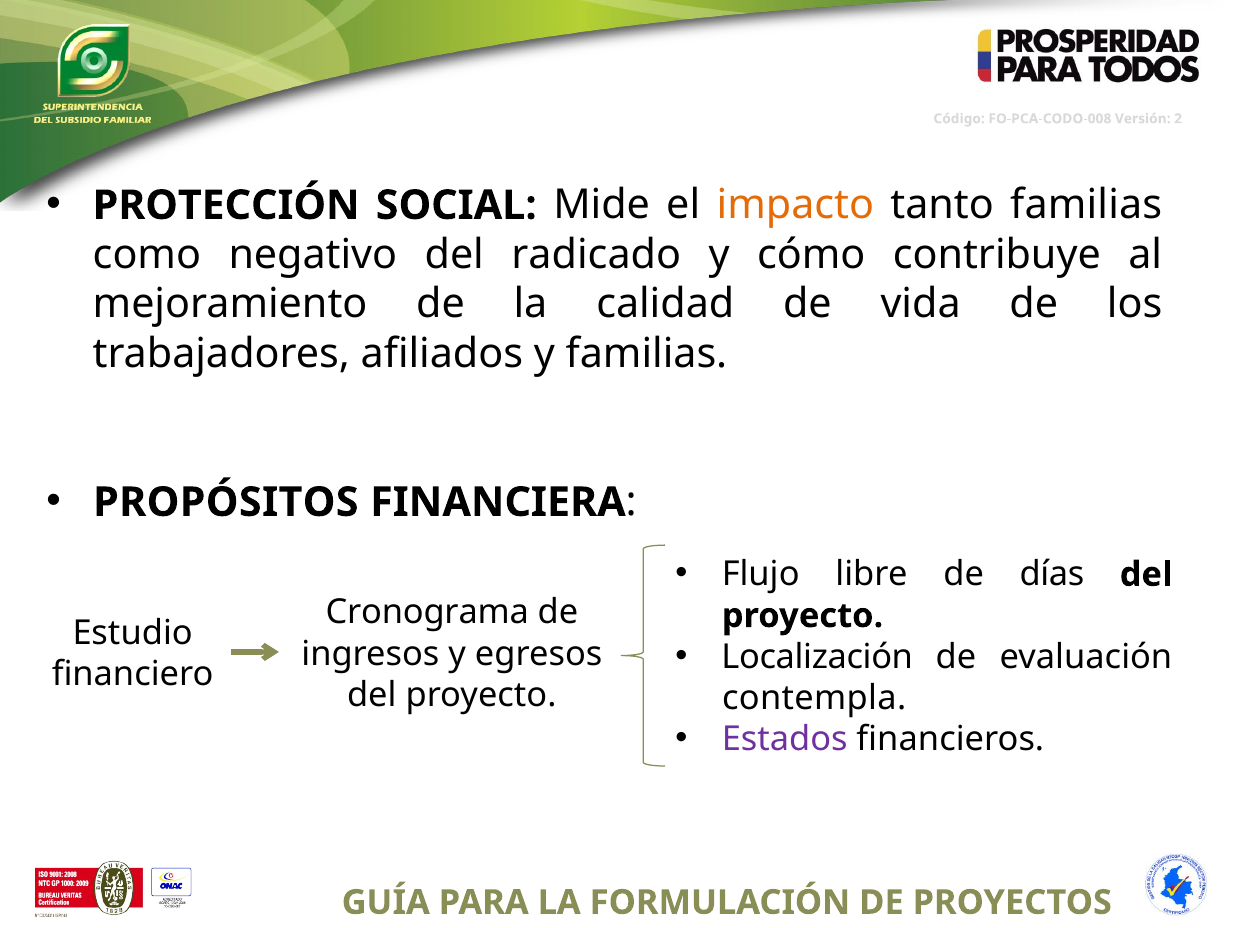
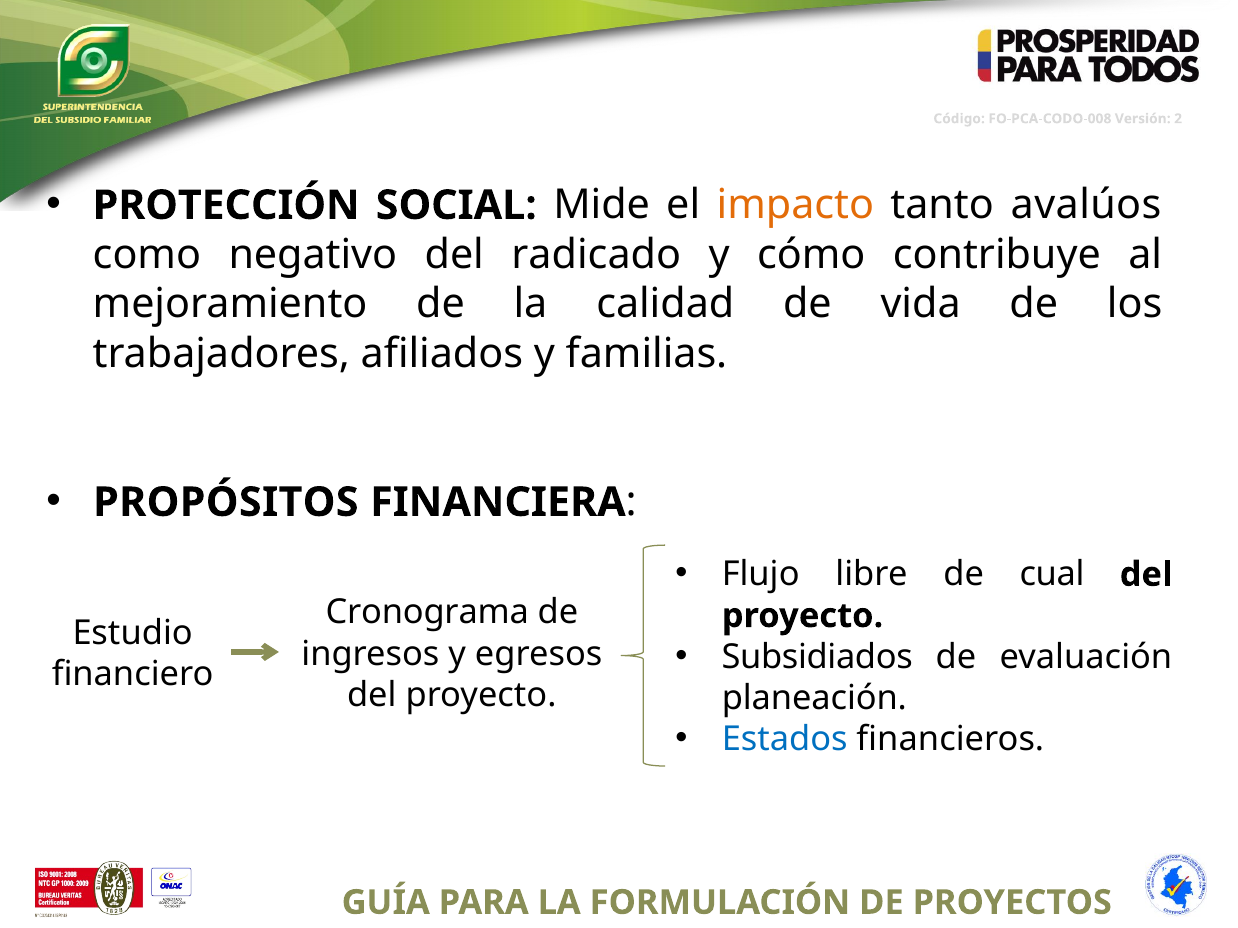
tanto familias: familias -> avalúos
días: días -> cual
Localización: Localización -> Subsidiados
contempla: contempla -> planeación
Estados colour: purple -> blue
